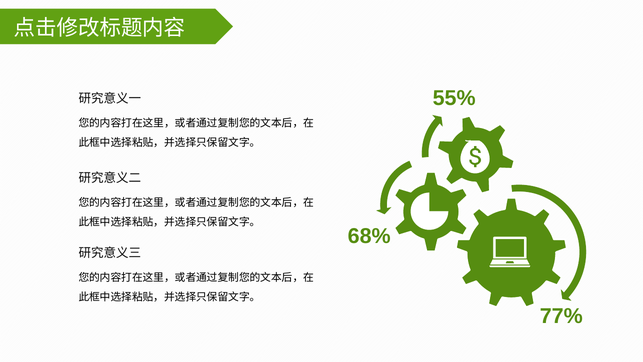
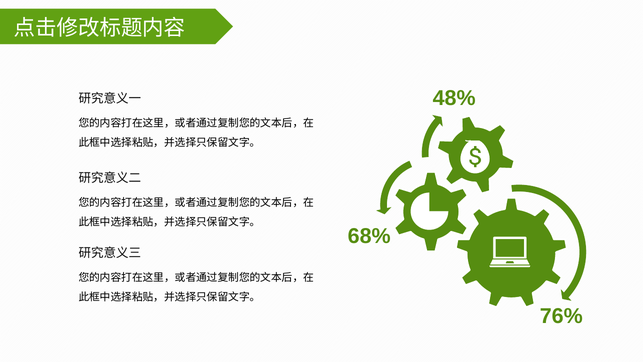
55%: 55% -> 48%
77%: 77% -> 76%
